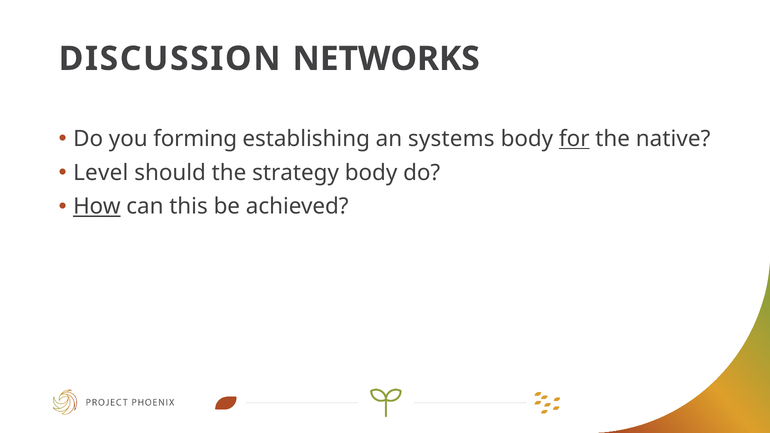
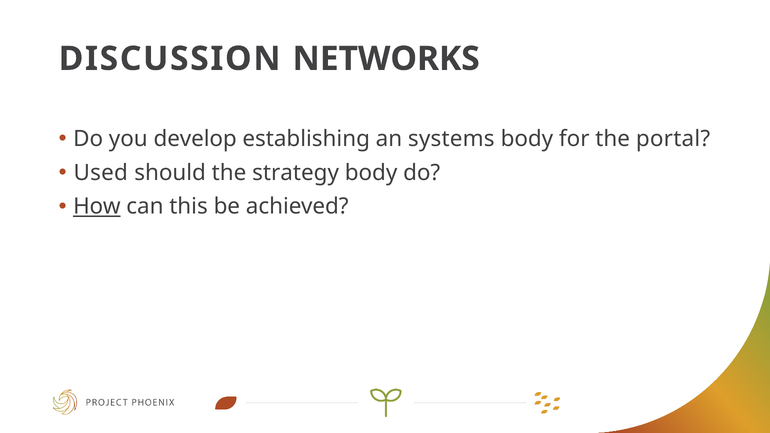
forming: forming -> develop
for underline: present -> none
native: native -> portal
Level: Level -> Used
